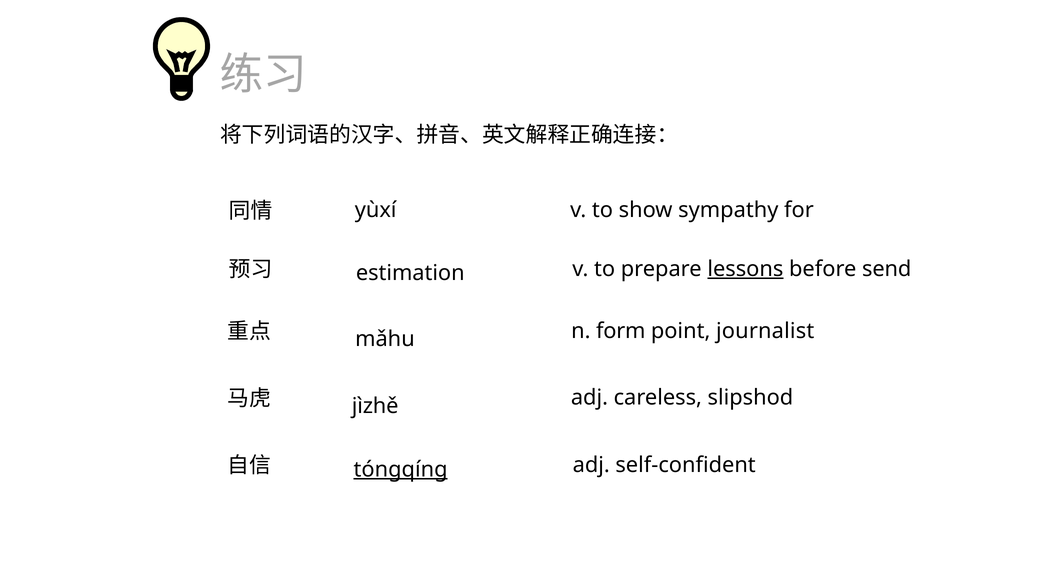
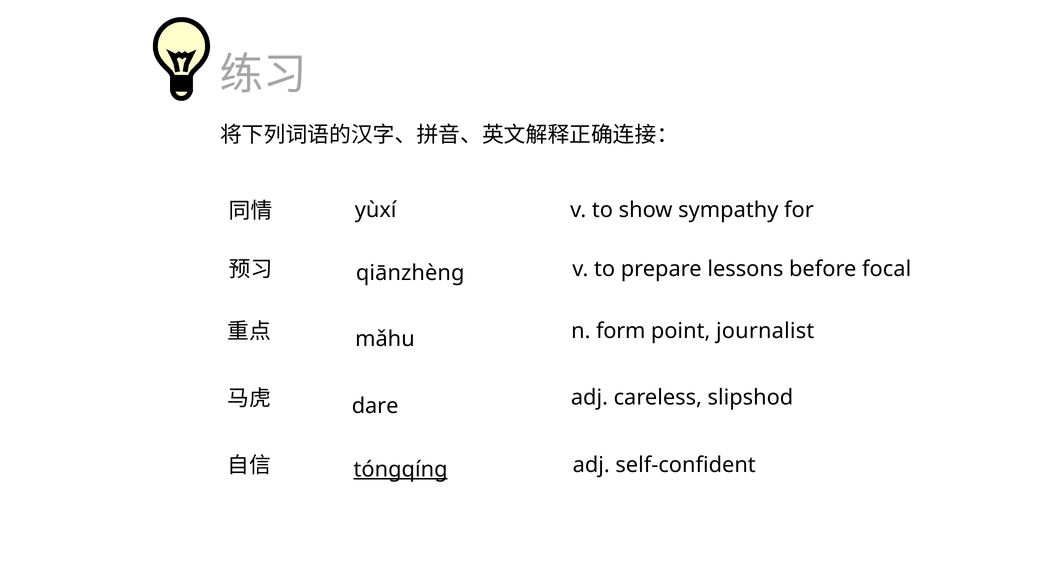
lessons underline: present -> none
send: send -> focal
estimation: estimation -> qiānzhèng
jìzhě: jìzhě -> dare
